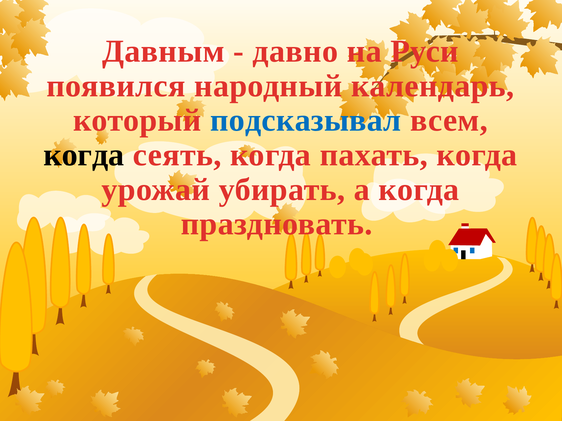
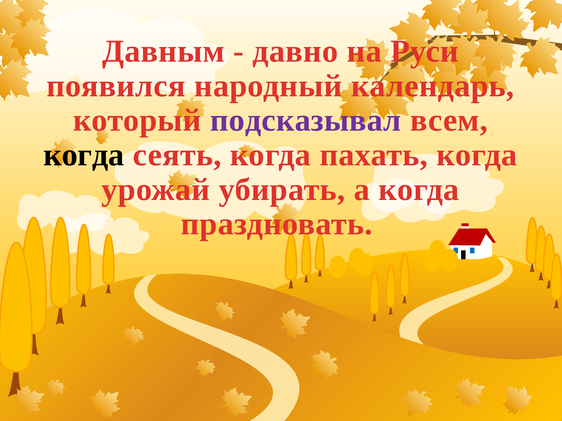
подсказывал colour: blue -> purple
